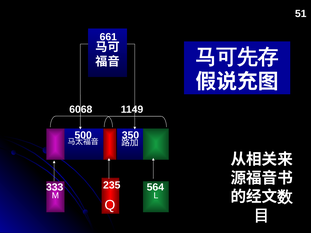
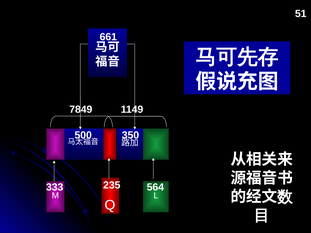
6068: 6068 -> 7849
